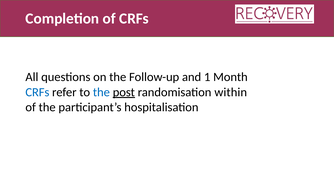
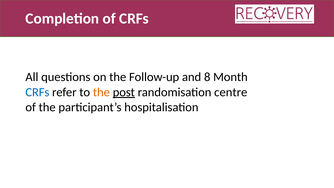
1: 1 -> 8
the at (101, 92) colour: blue -> orange
within: within -> centre
